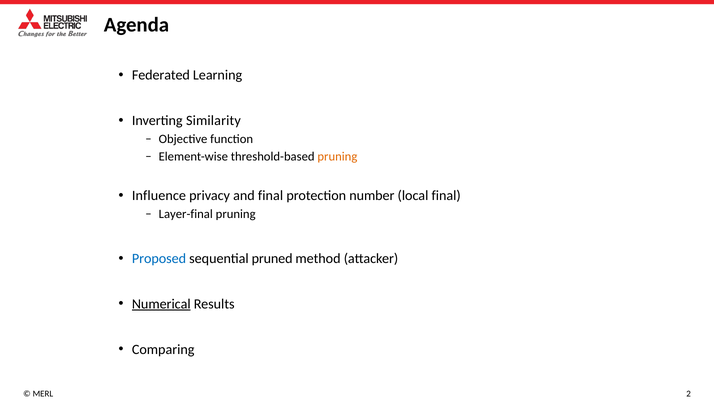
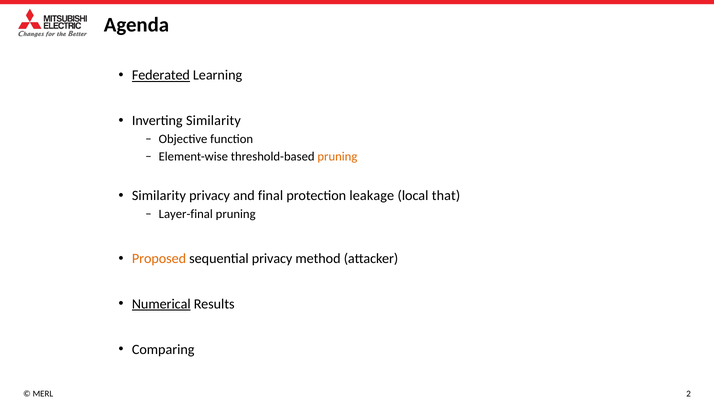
Federated underline: none -> present
Influence at (159, 195): Influence -> Similarity
number: number -> leakage
local final: final -> that
Proposed colour: blue -> orange
sequential pruned: pruned -> privacy
